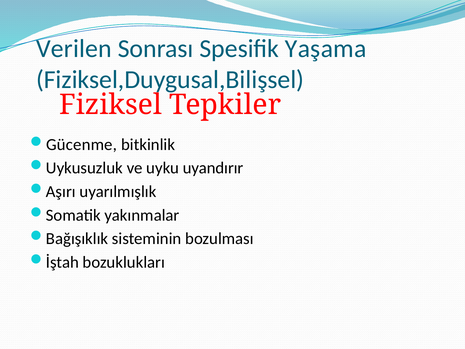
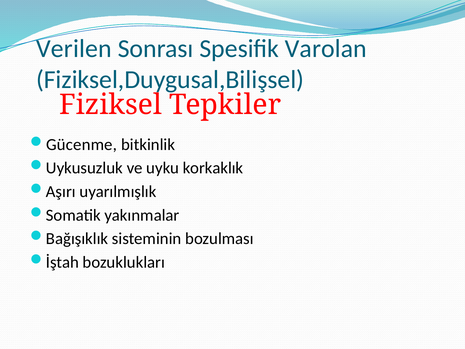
Yaşama: Yaşama -> Varolan
uyandırır: uyandırır -> korkaklık
